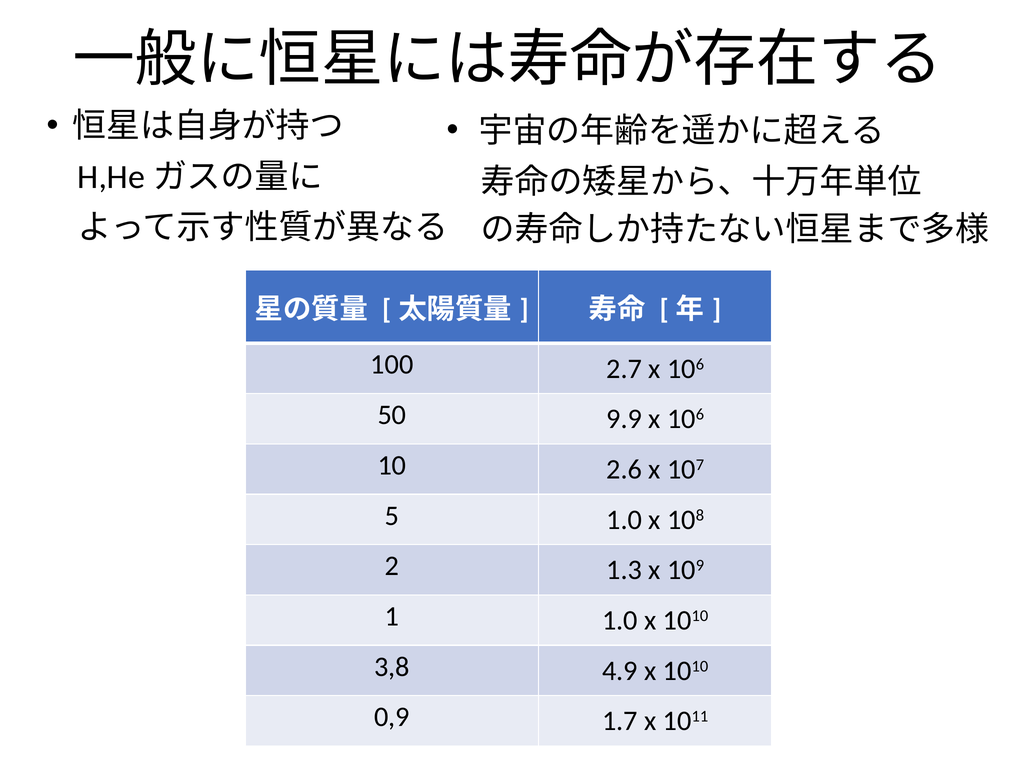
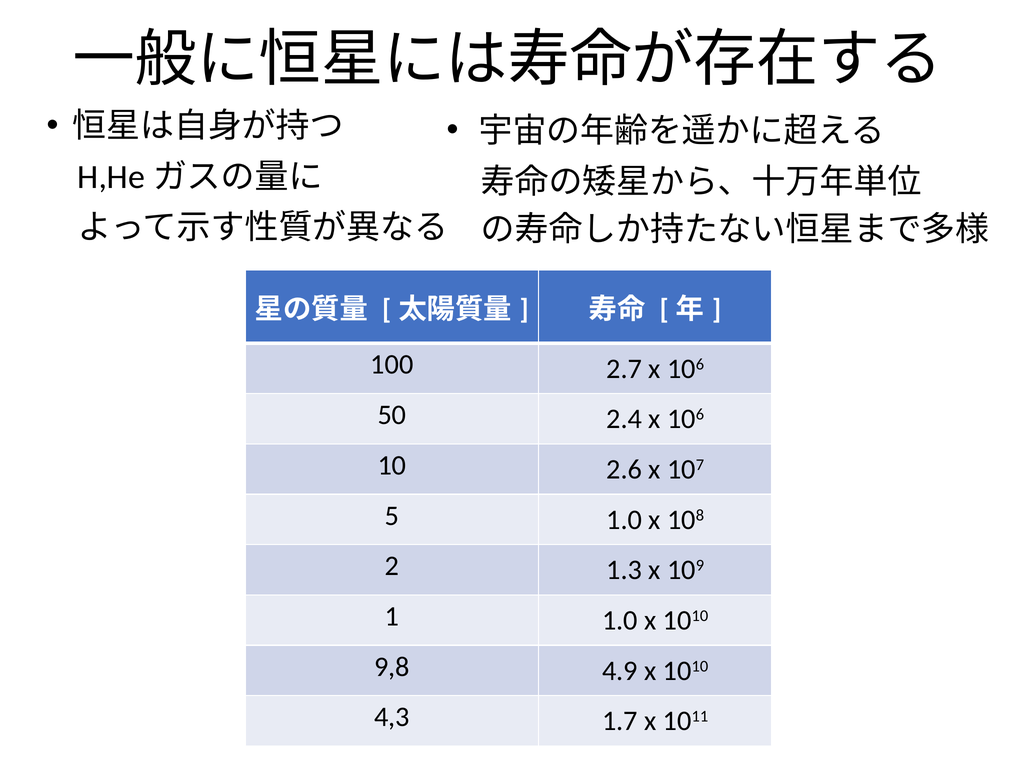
9.9: 9.9 -> 2.4
3,8: 3,8 -> 9,8
0,9: 0,9 -> 4,3
